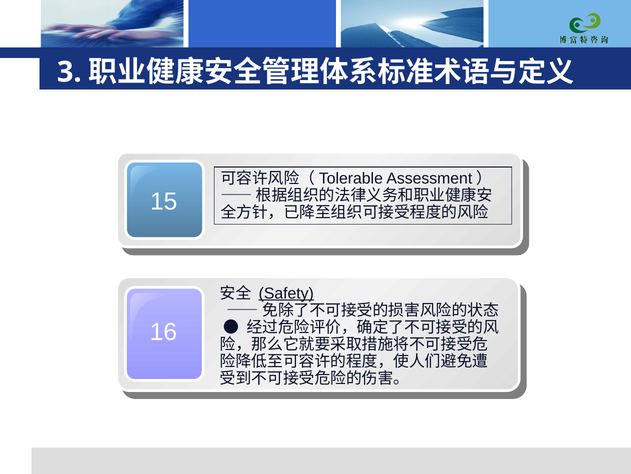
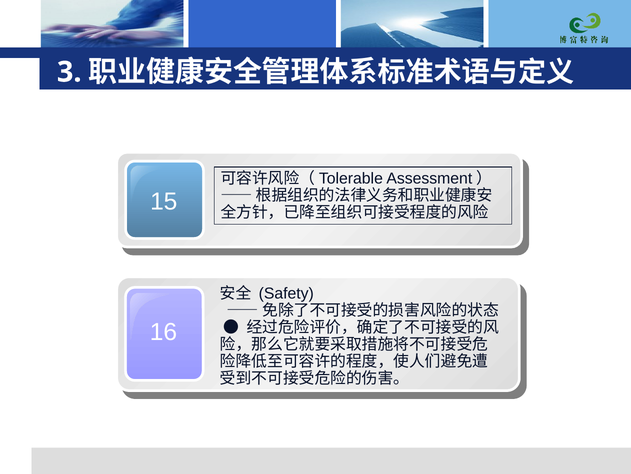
Safety underline: present -> none
